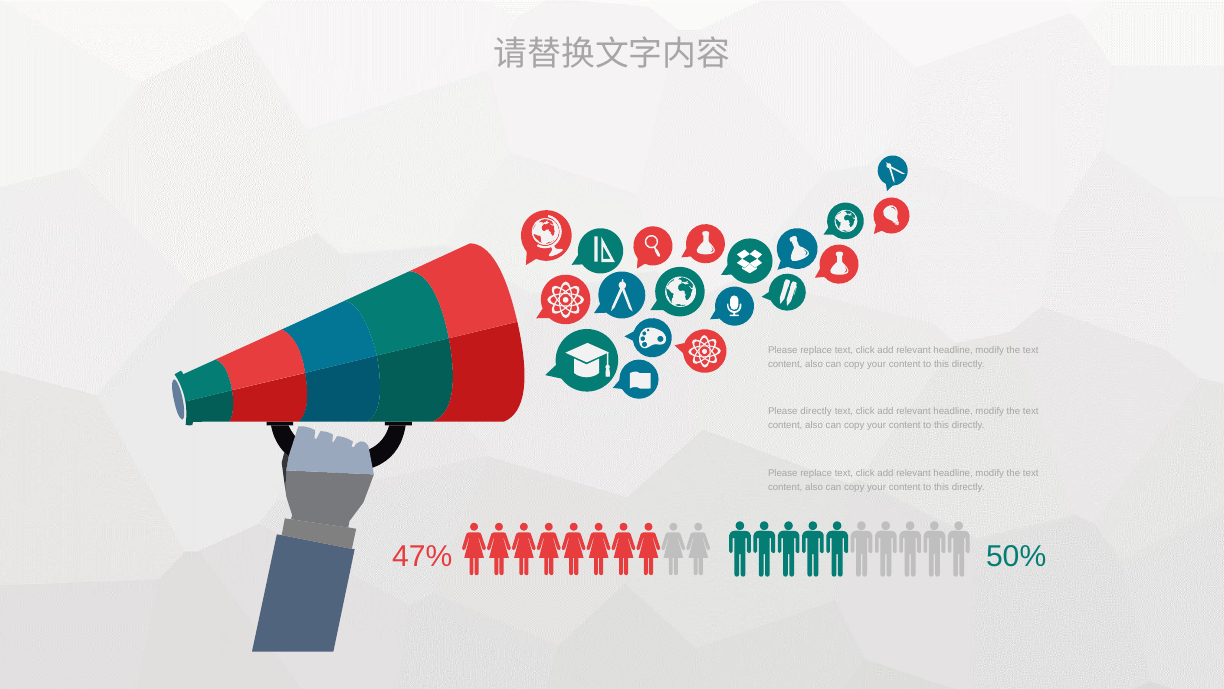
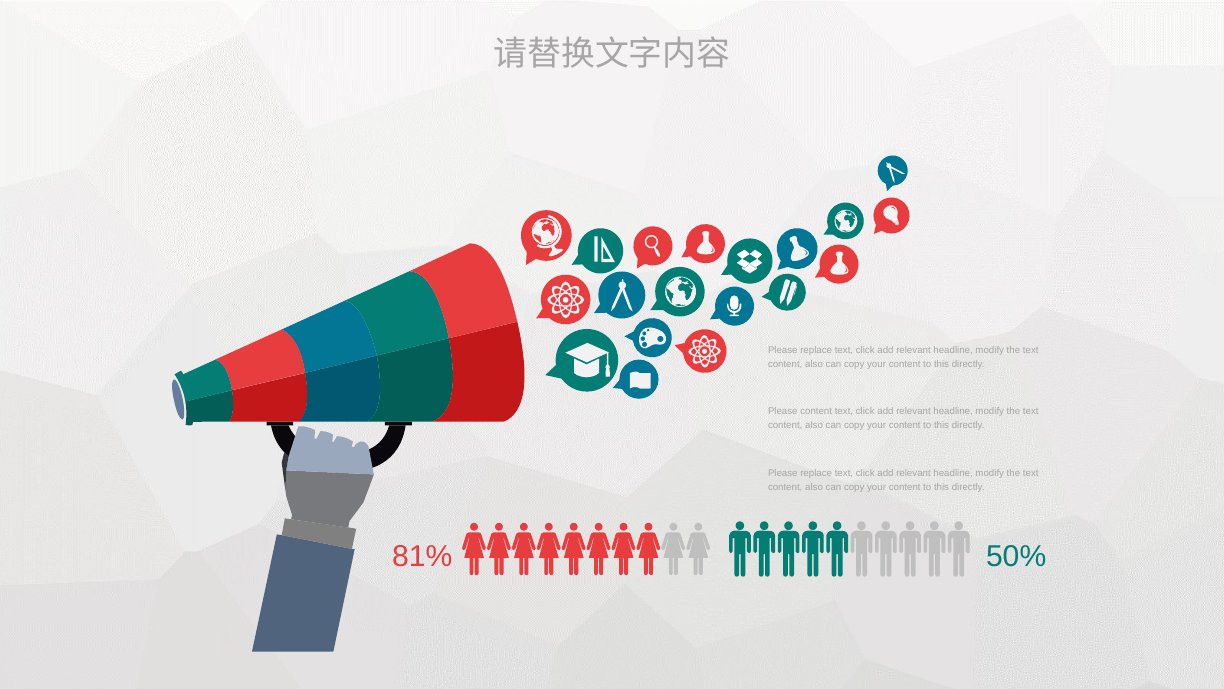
Please directly: directly -> content
47%: 47% -> 81%
